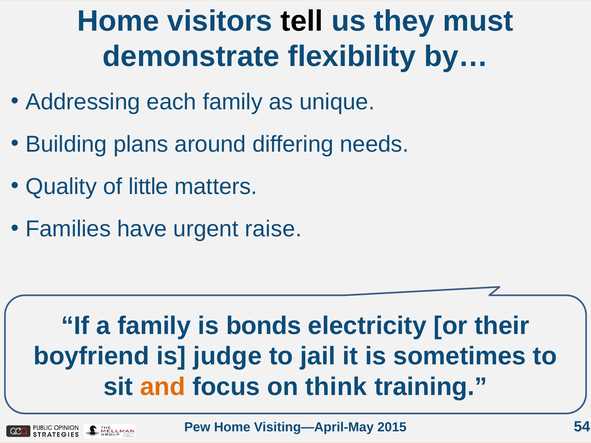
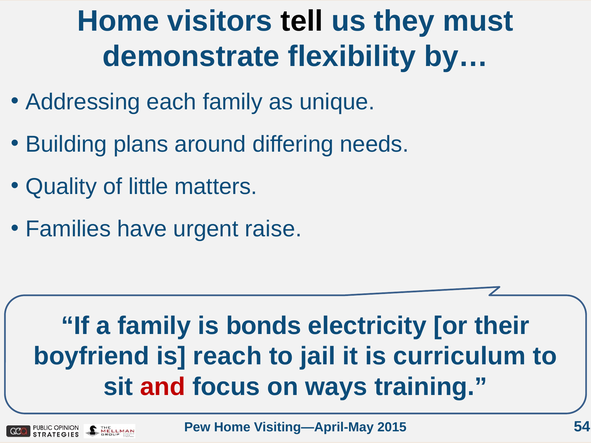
judge: judge -> reach
sometimes: sometimes -> curriculum
and colour: orange -> red
think: think -> ways
